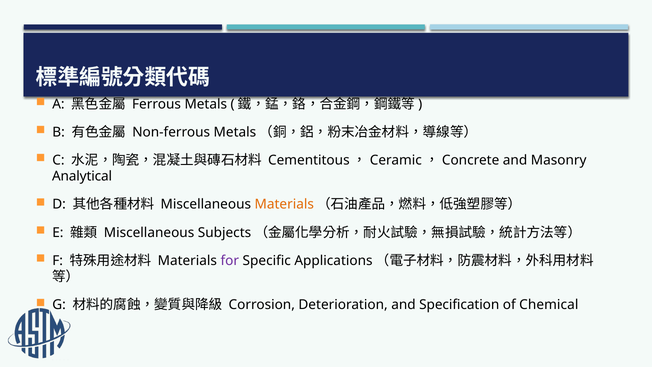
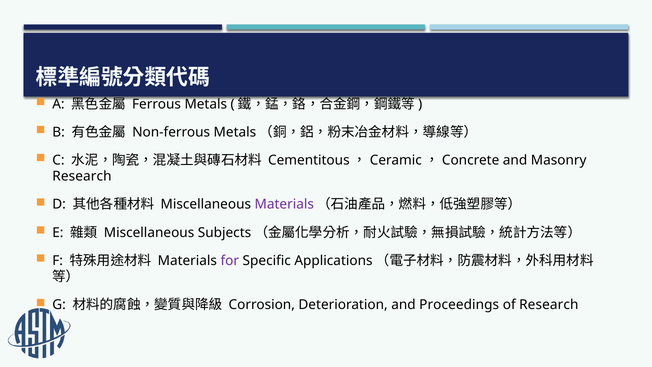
Analytical at (82, 176): Analytical -> Research
Materials at (284, 204) colour: orange -> purple
Specification: Specification -> Proceedings
of Chemical: Chemical -> Research
